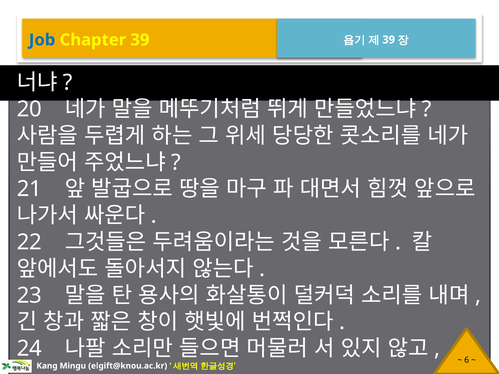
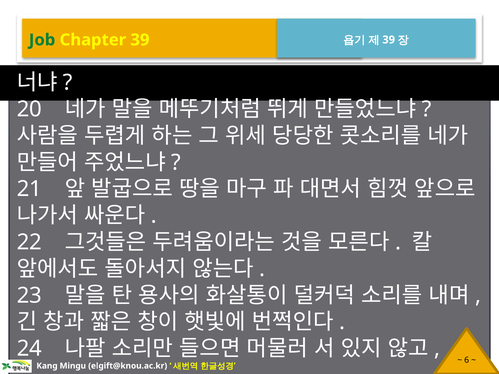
Job colour: blue -> green
